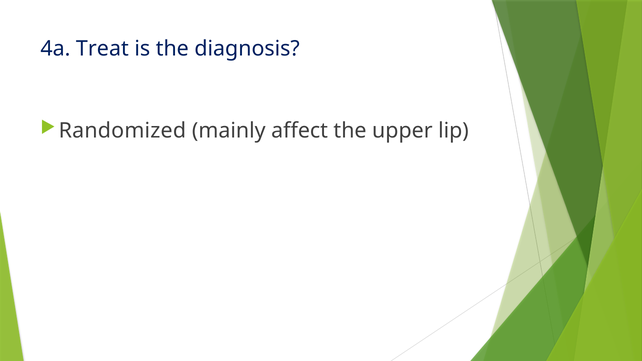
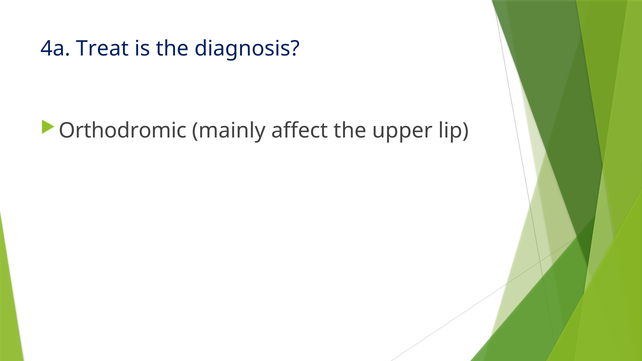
Randomized: Randomized -> Orthodromic
